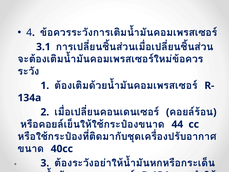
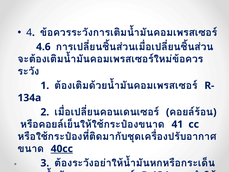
3.1: 3.1 -> 4.6
44: 44 -> 41
40cc underline: none -> present
